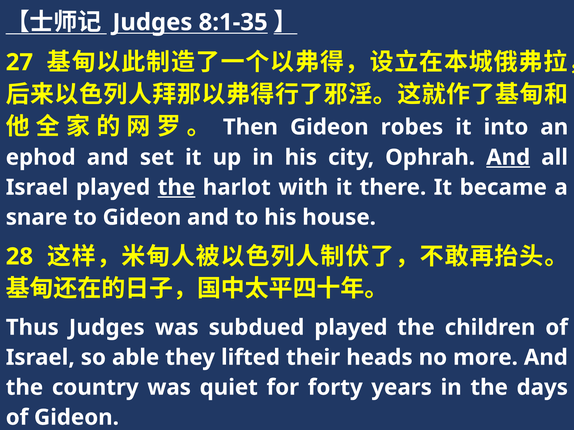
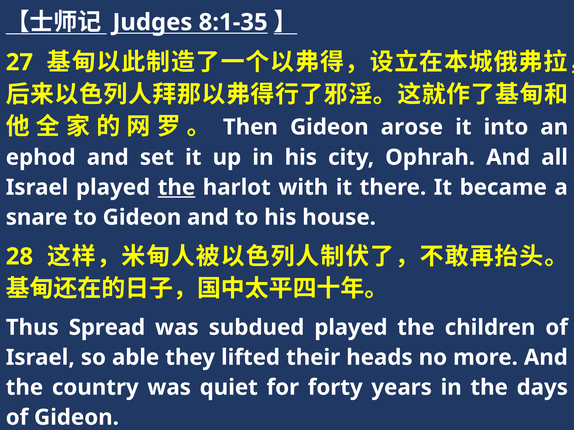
robes: robes -> arose
And at (508, 158) underline: present -> none
Thus Judges: Judges -> Spread
